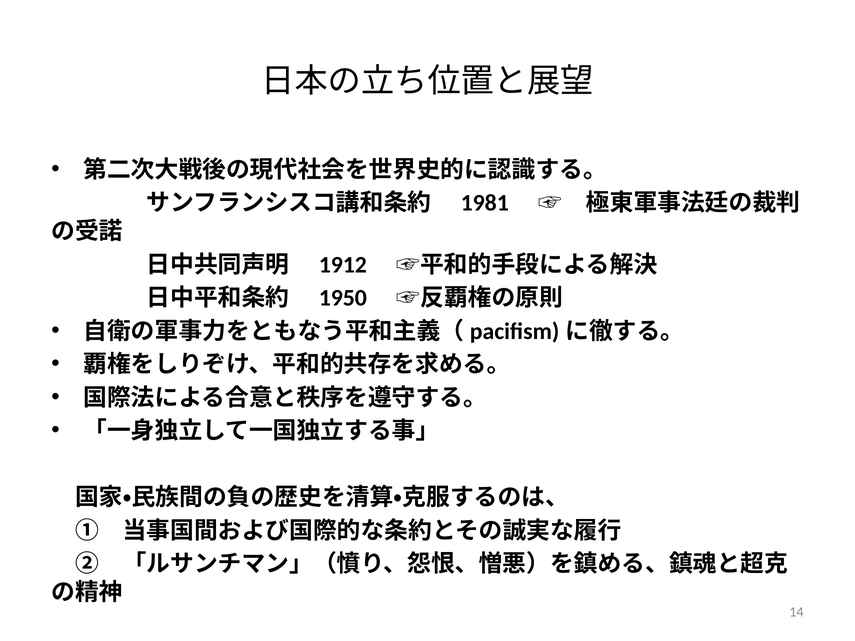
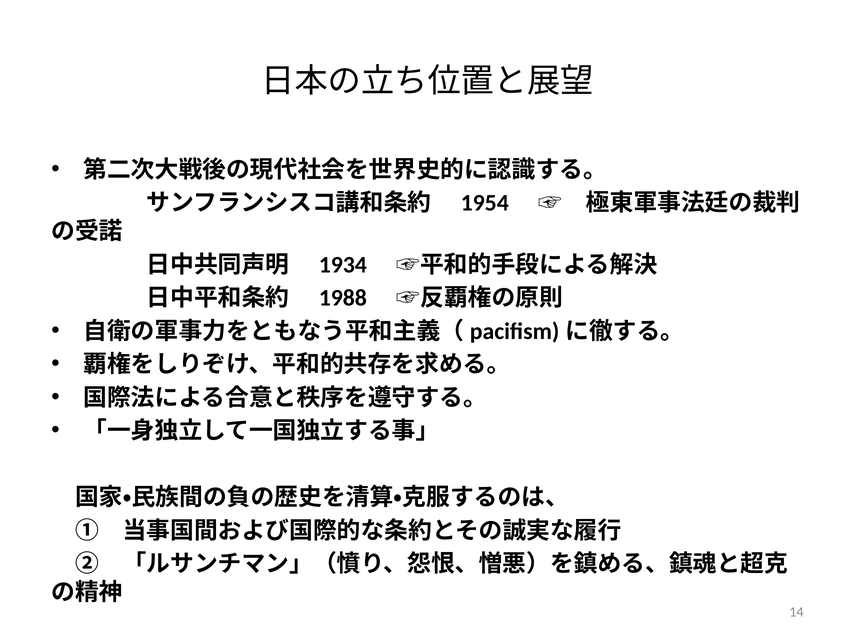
1981: 1981 -> 1954
1912: 1912 -> 1934
1950: 1950 -> 1988
